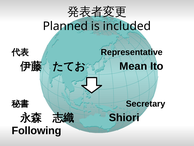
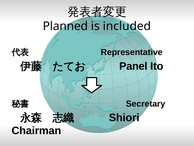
Mean: Mean -> Panel
Following: Following -> Chairman
